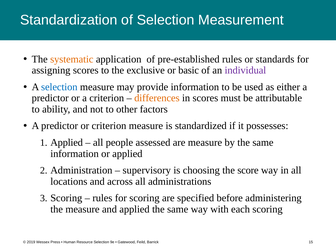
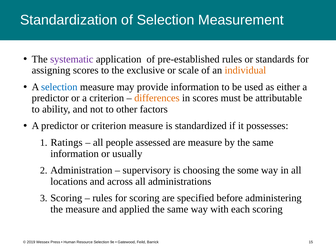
systematic colour: orange -> purple
basic: basic -> scale
individual colour: purple -> orange
Applied at (67, 143): Applied -> Ratings
or applied: applied -> usually
score: score -> some
